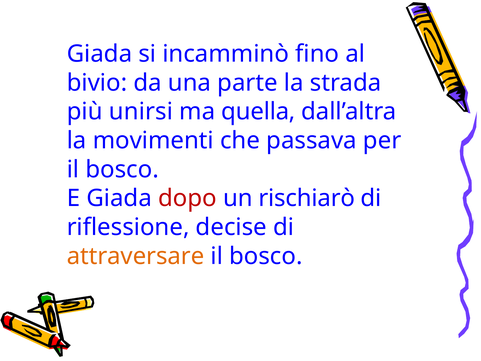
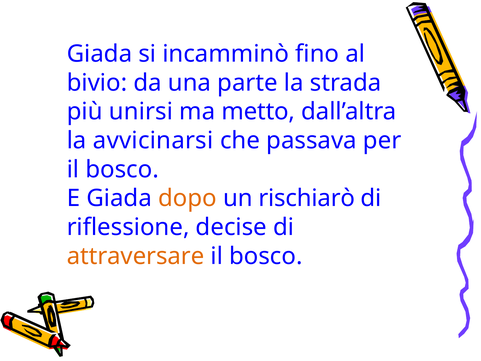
quella: quella -> metto
movimenti: movimenti -> avvicinarsi
dopo colour: red -> orange
